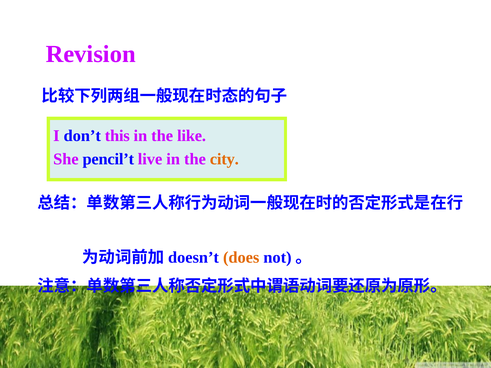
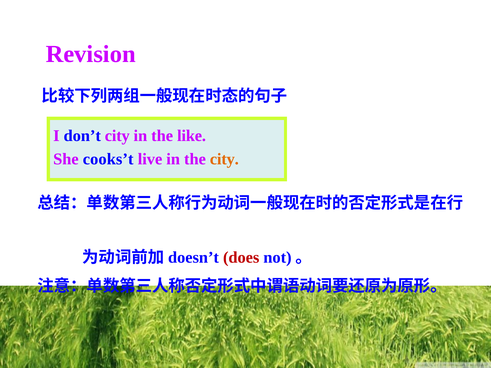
don’t this: this -> city
pencil’t: pencil’t -> cooks’t
does colour: orange -> red
